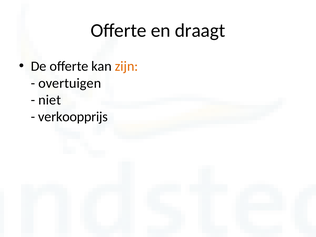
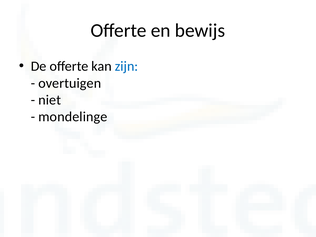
draagt: draagt -> bewijs
zijn colour: orange -> blue
verkoopprijs: verkoopprijs -> mondelinge
